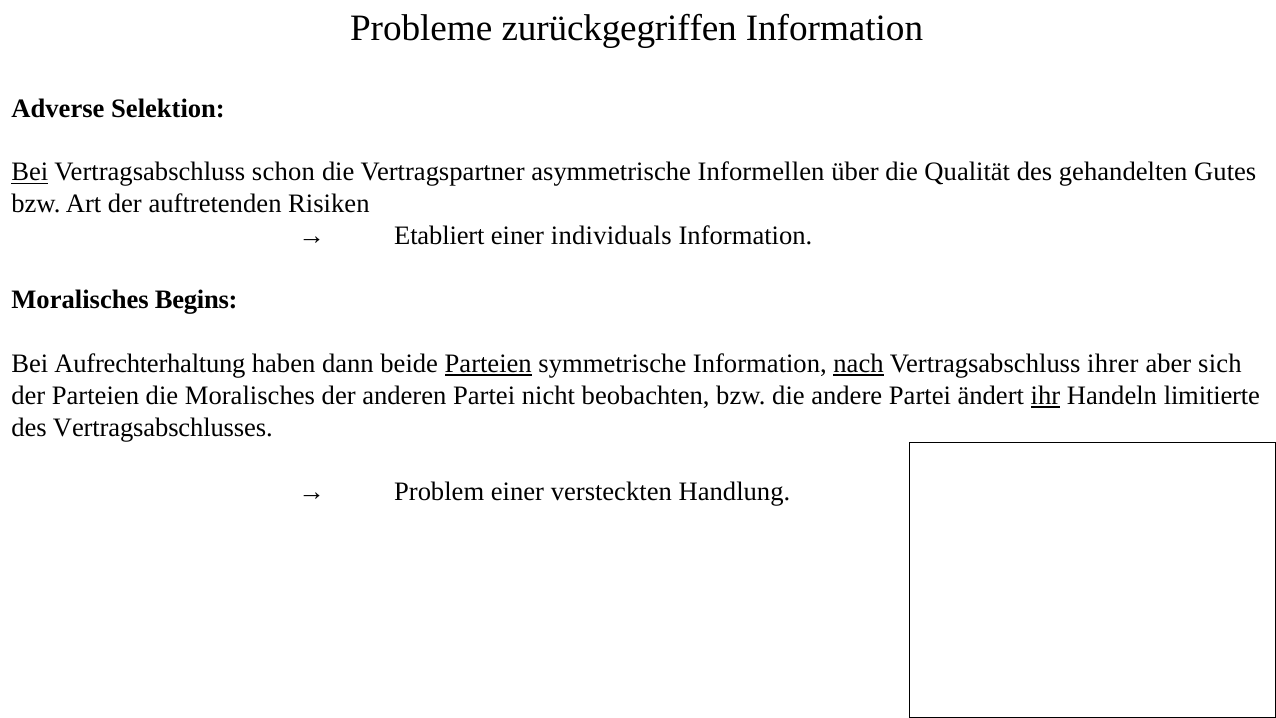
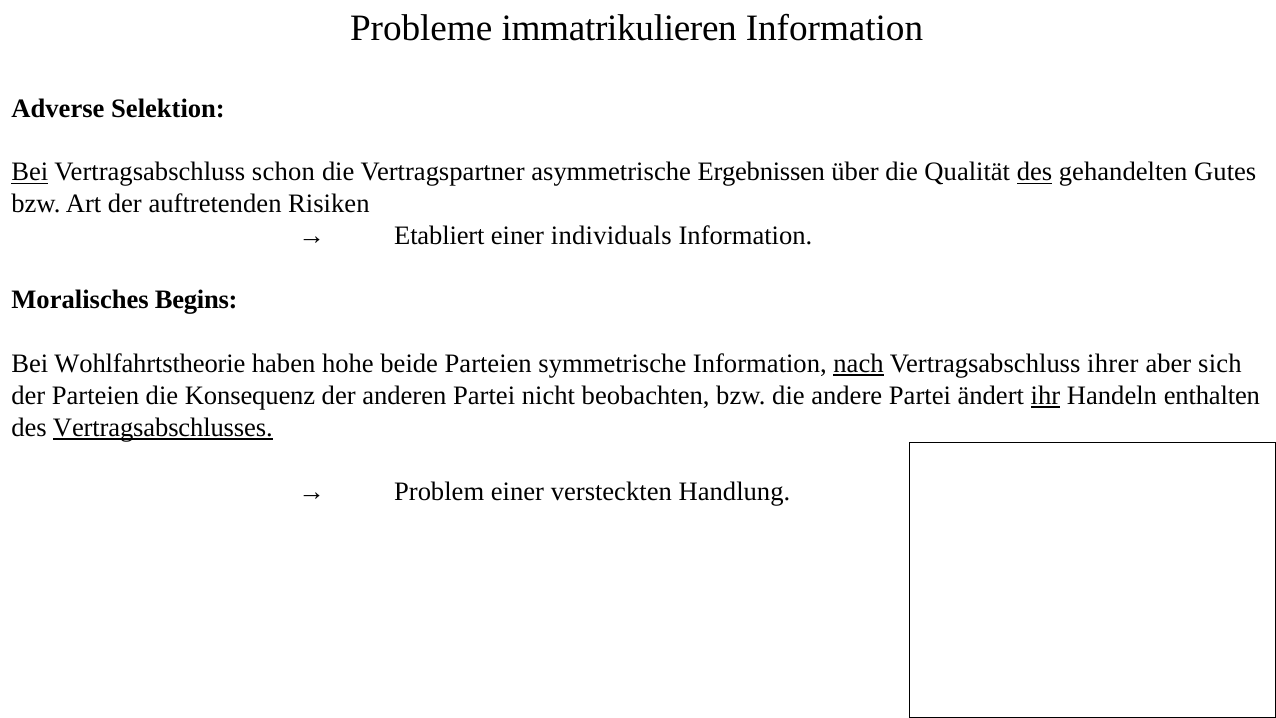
zurückgegriffen: zurückgegriffen -> immatrikulieren
Informellen: Informellen -> Ergebnissen
des at (1035, 172) underline: none -> present
Aufrechterhaltung: Aufrechterhaltung -> Wohlfahrtstheorie
dann: dann -> hohe
Parteien at (488, 364) underline: present -> none
die Moralisches: Moralisches -> Konsequenz
limitierte: limitierte -> enthalten
Vertragsabschlusses underline: none -> present
